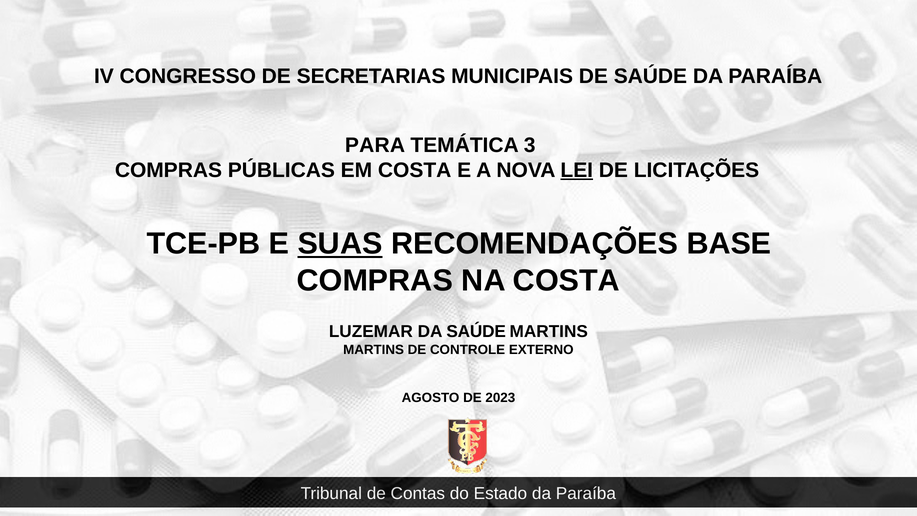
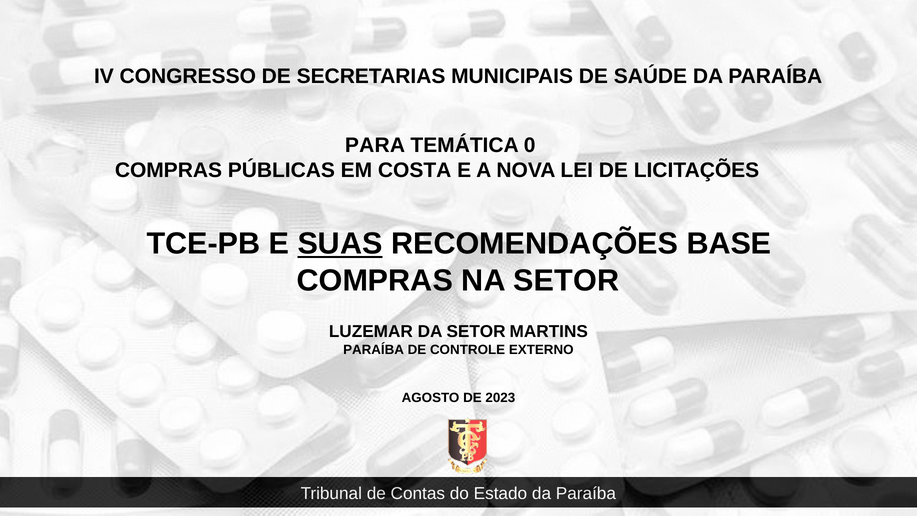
3: 3 -> 0
LEI underline: present -> none
NA COSTA: COSTA -> SETOR
DA SAÚDE: SAÚDE -> SETOR
MARTINS at (374, 350): MARTINS -> PARAÍBA
